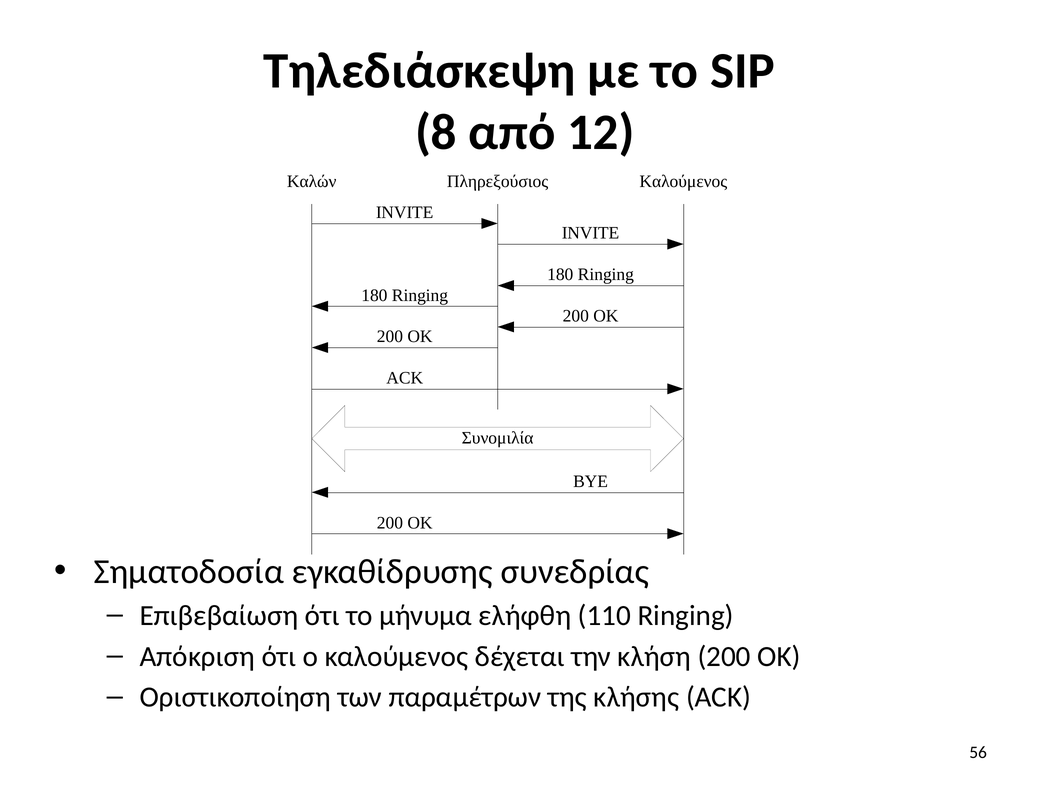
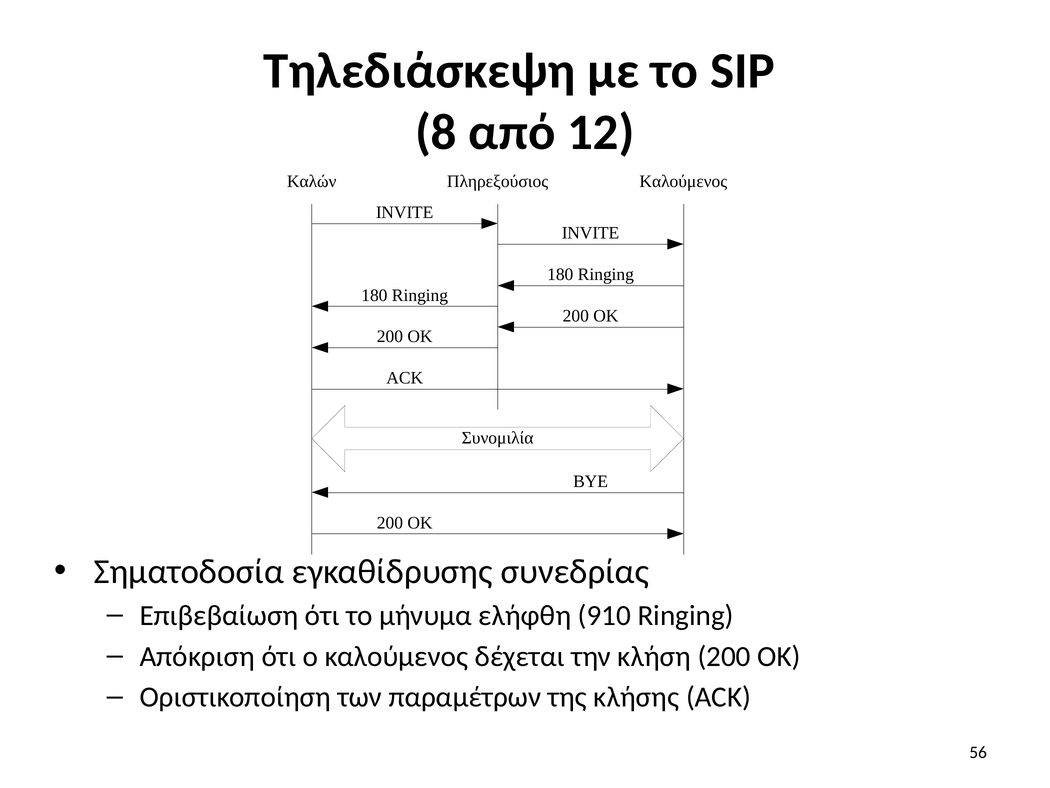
110: 110 -> 910
